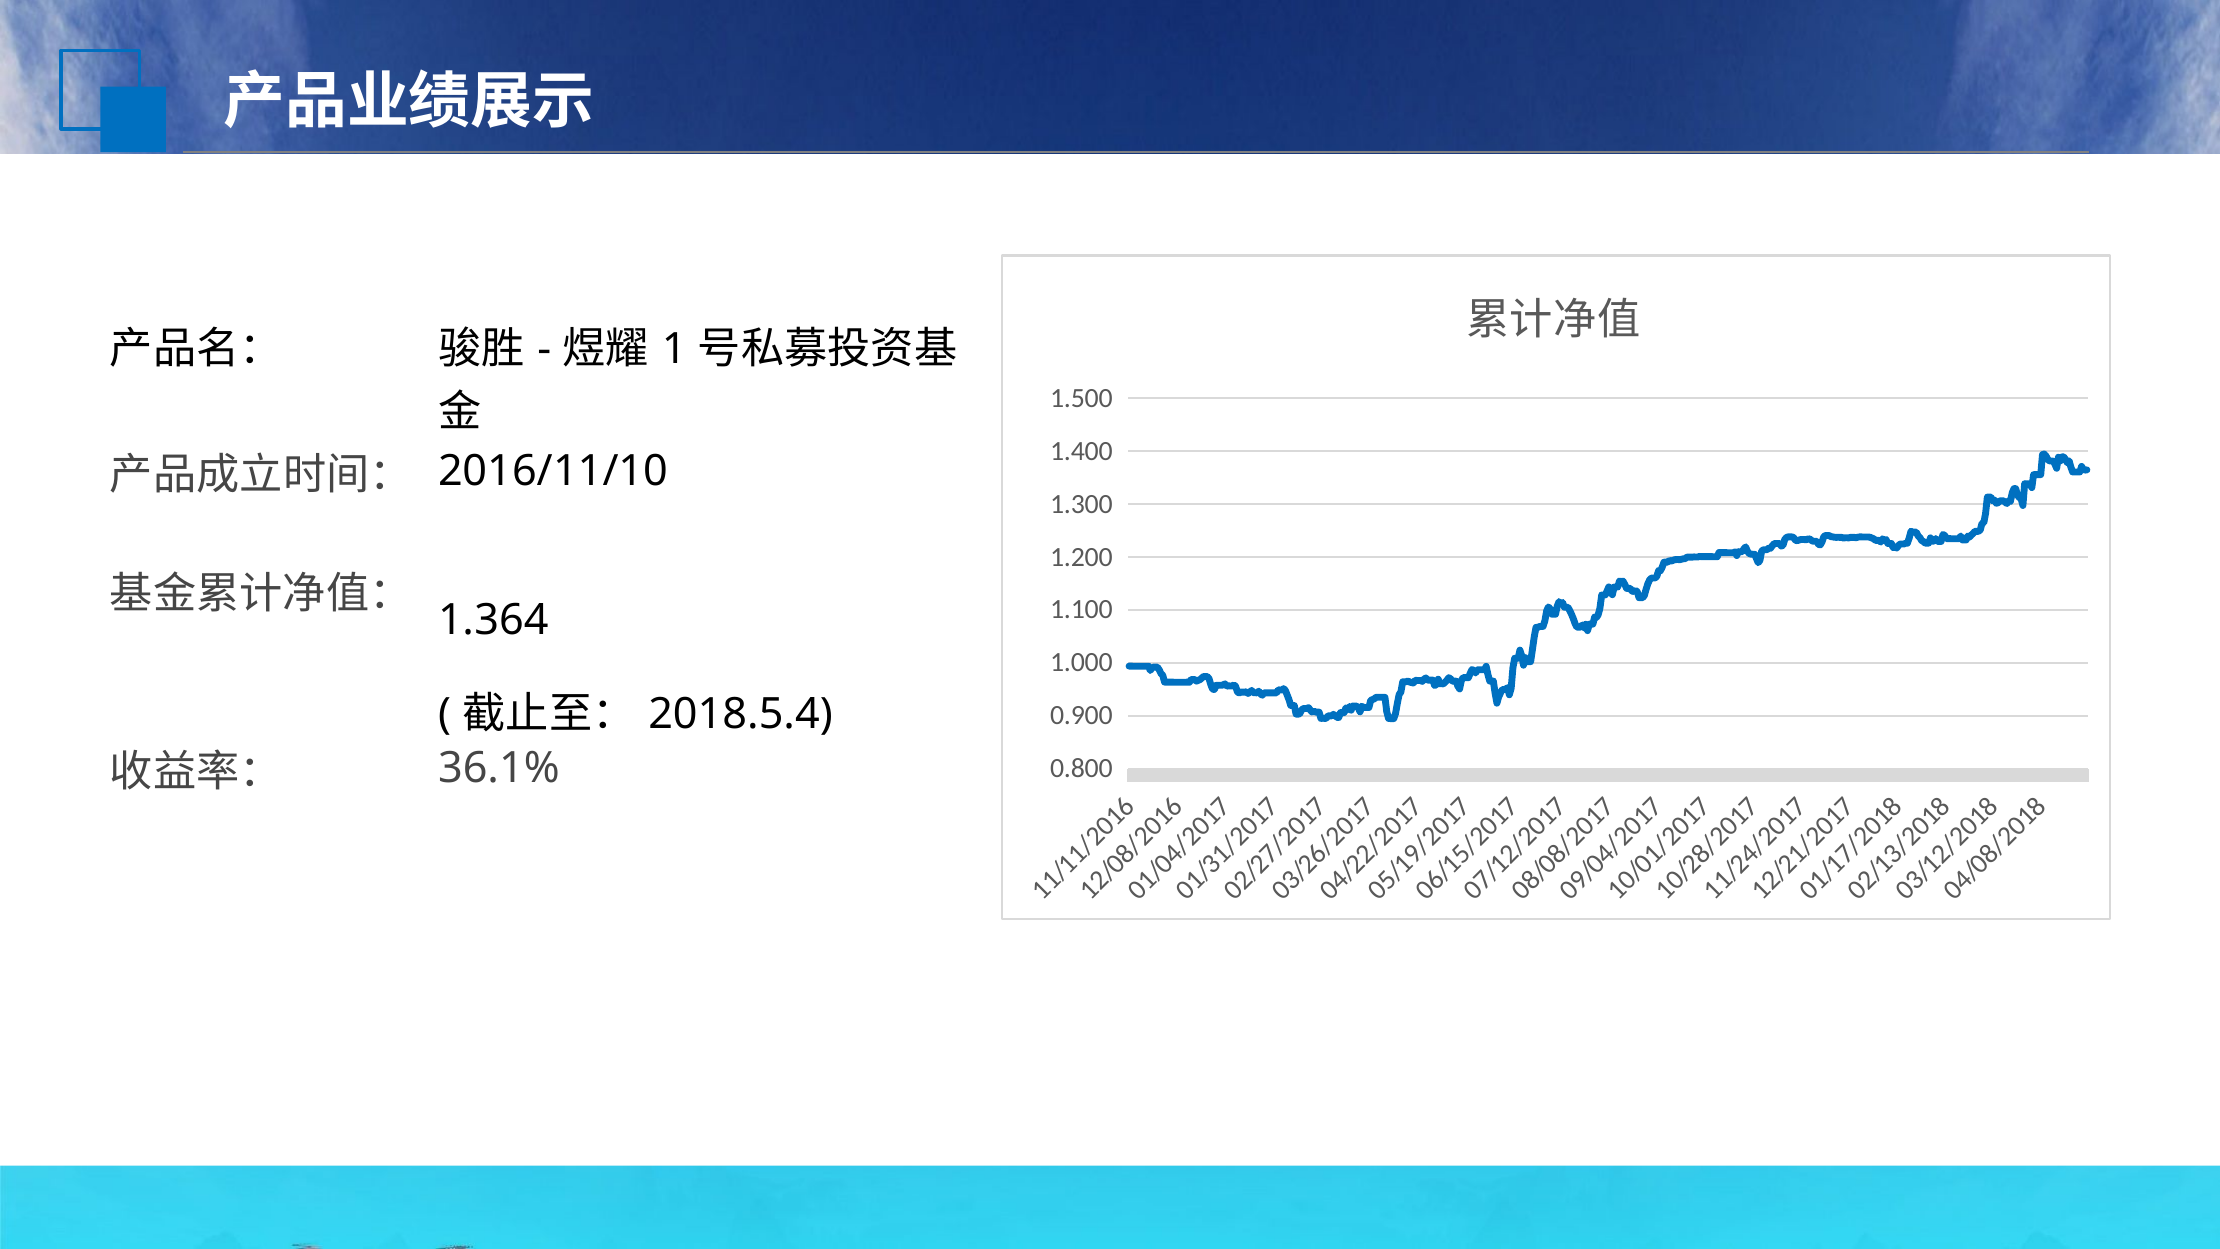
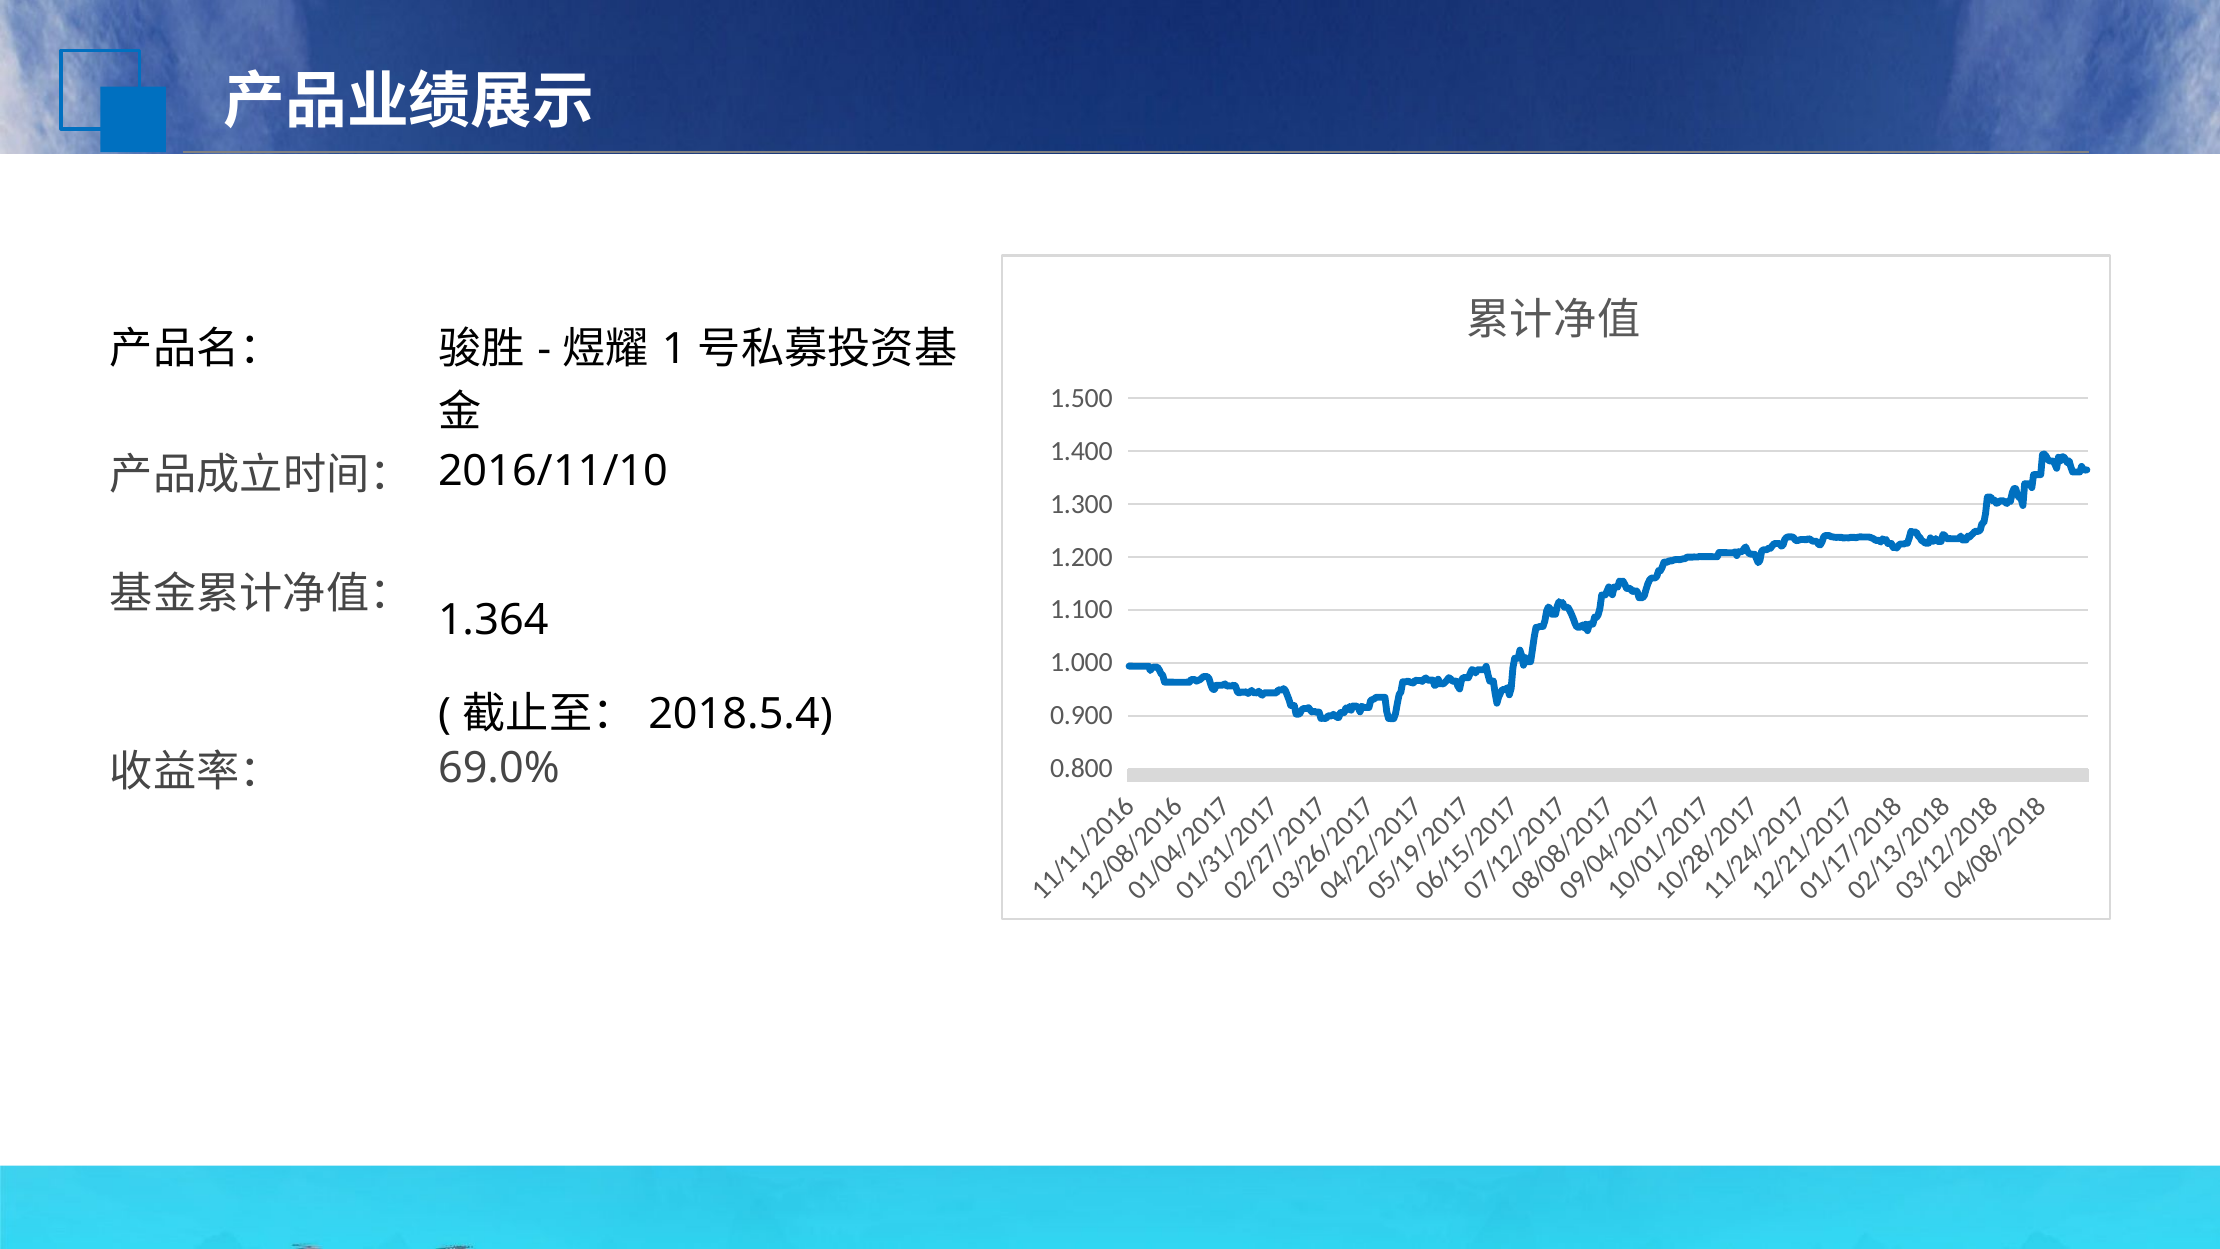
36.1%: 36.1% -> 69.0%
